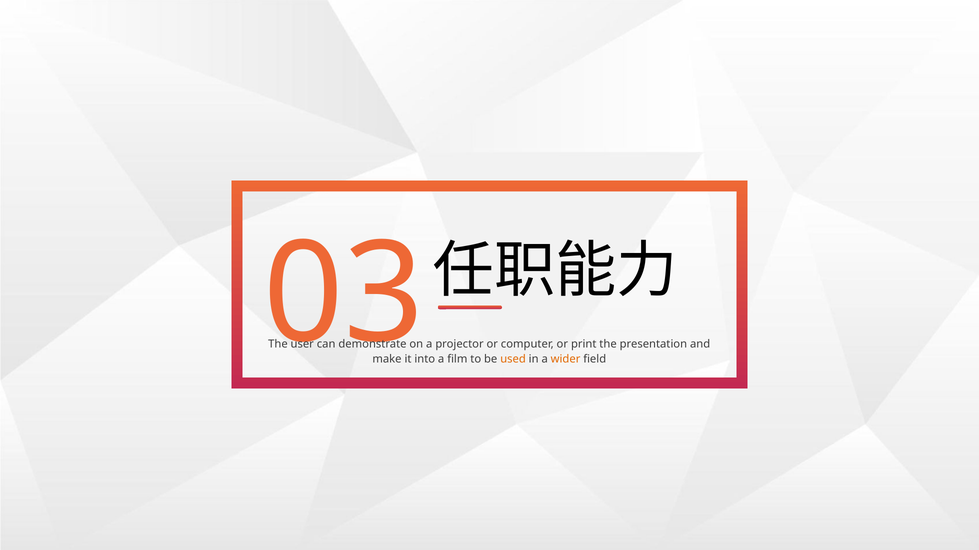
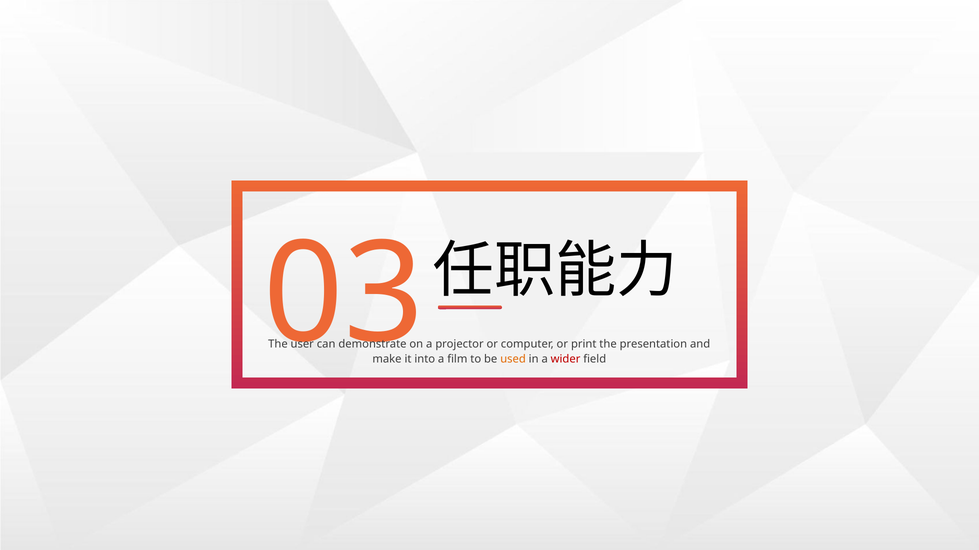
wider colour: orange -> red
